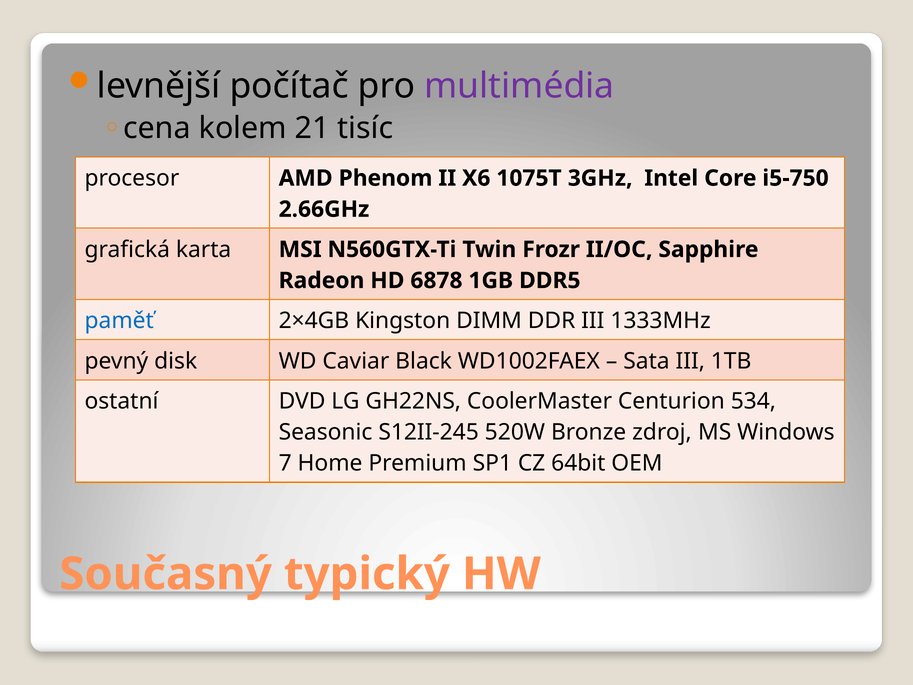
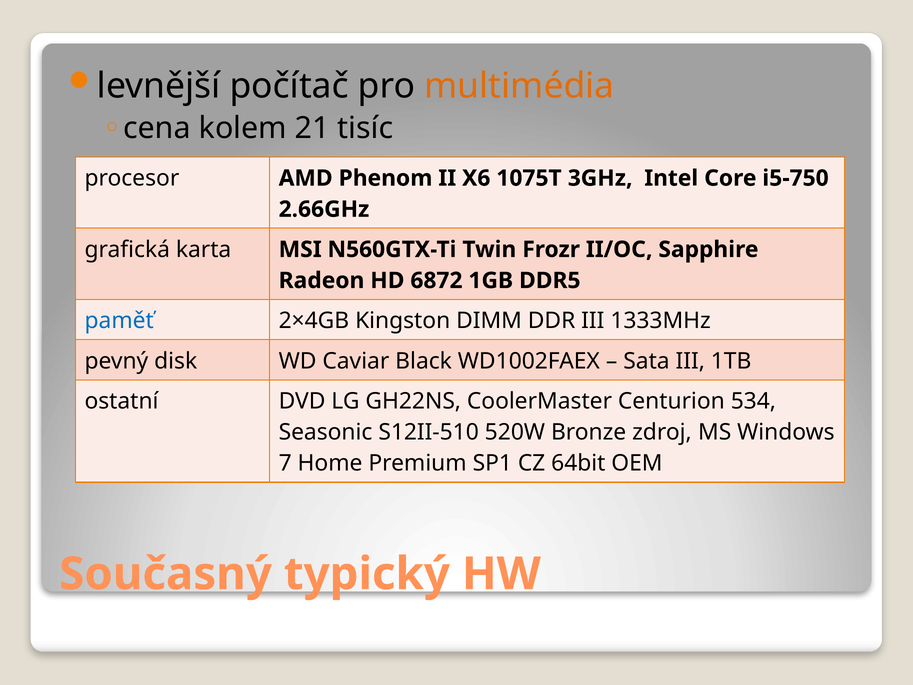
multimédia colour: purple -> orange
6878: 6878 -> 6872
S12II-245: S12II-245 -> S12II-510
